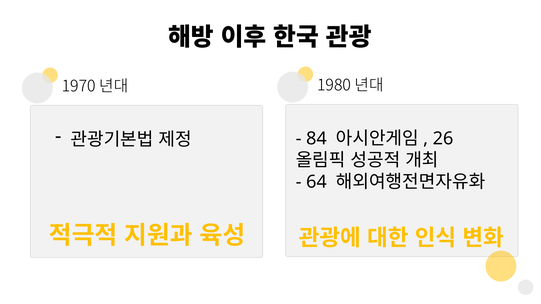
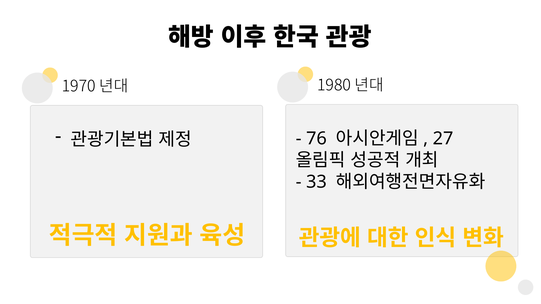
84: 84 -> 76
26: 26 -> 27
64: 64 -> 33
